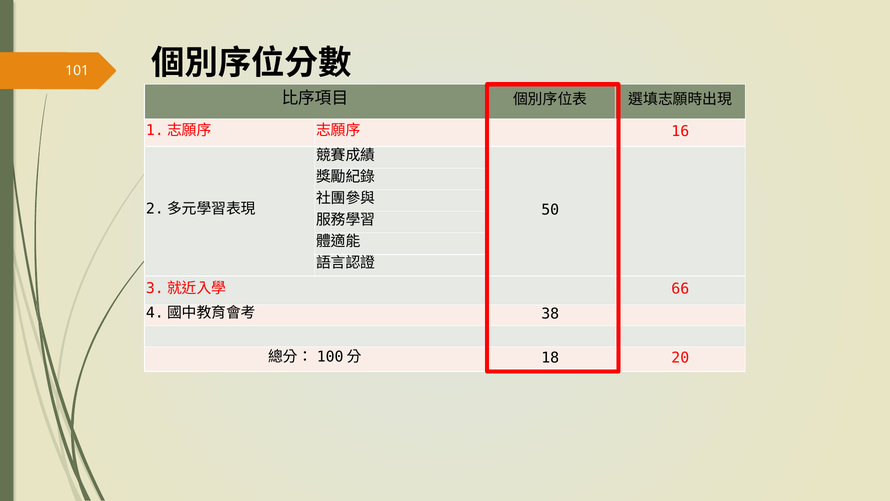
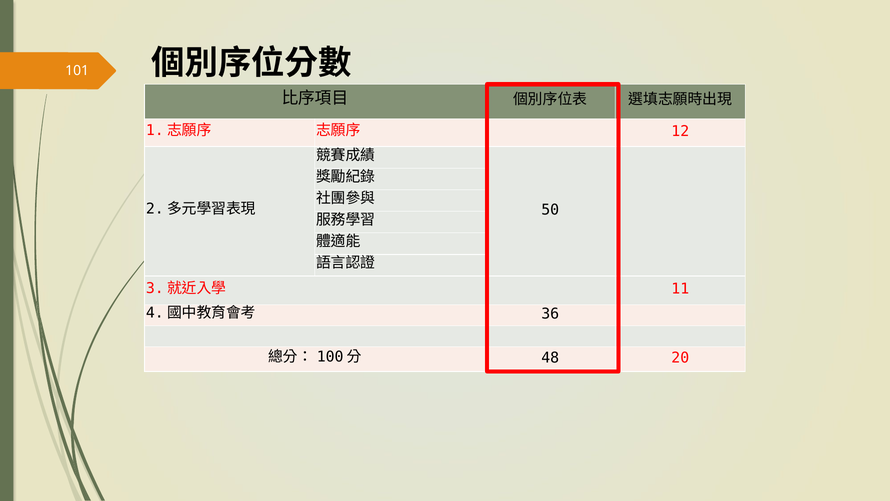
16: 16 -> 12
66: 66 -> 11
38: 38 -> 36
18: 18 -> 48
